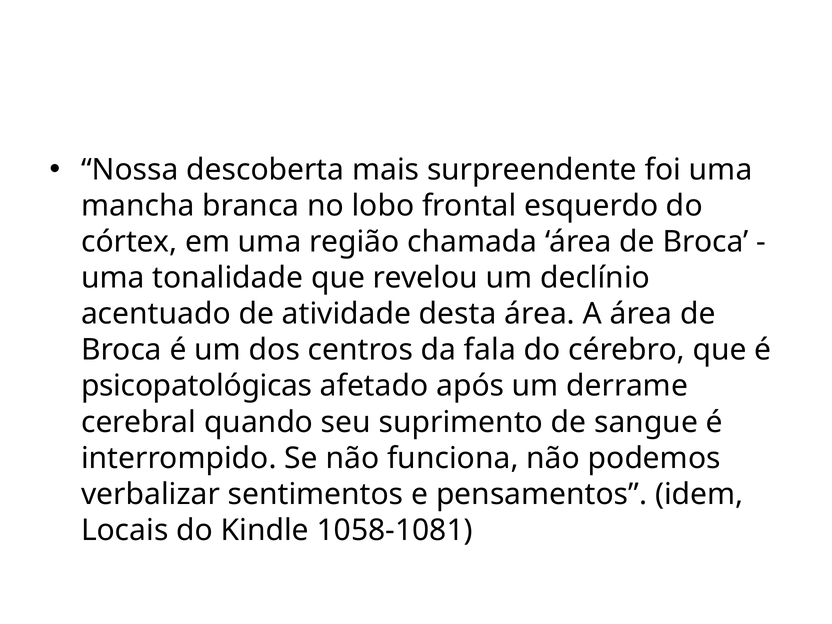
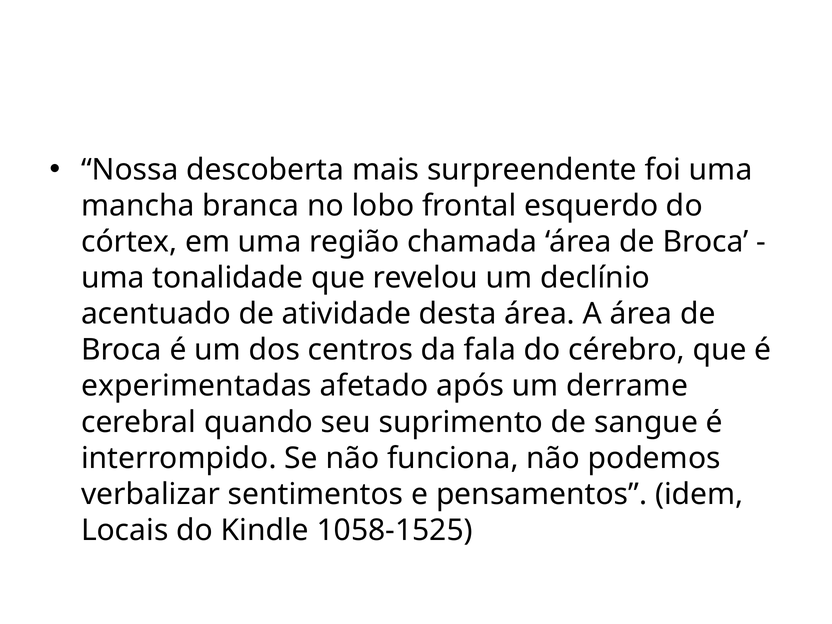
psicopatológicas: psicopatológicas -> experimentadas
1058-1081: 1058-1081 -> 1058-1525
